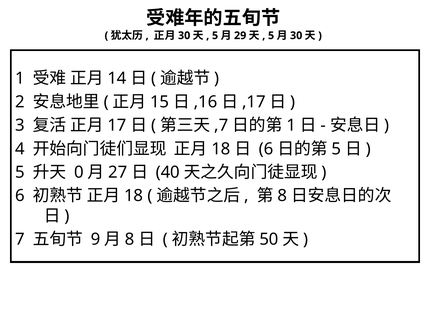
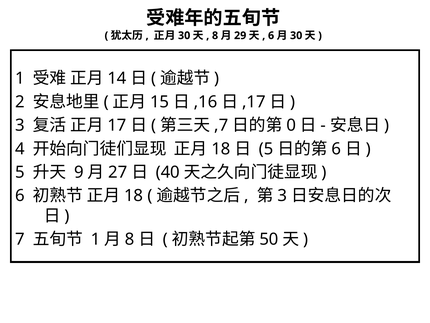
5 at (215, 36): 5 -> 8
5 at (271, 36): 5 -> 6
1 at (291, 125): 1 -> 0
6 at (266, 149): 6 -> 5
5 at (336, 149): 5 -> 6
0: 0 -> 9
8 at (282, 195): 8 -> 3
9 at (96, 239): 9 -> 1
